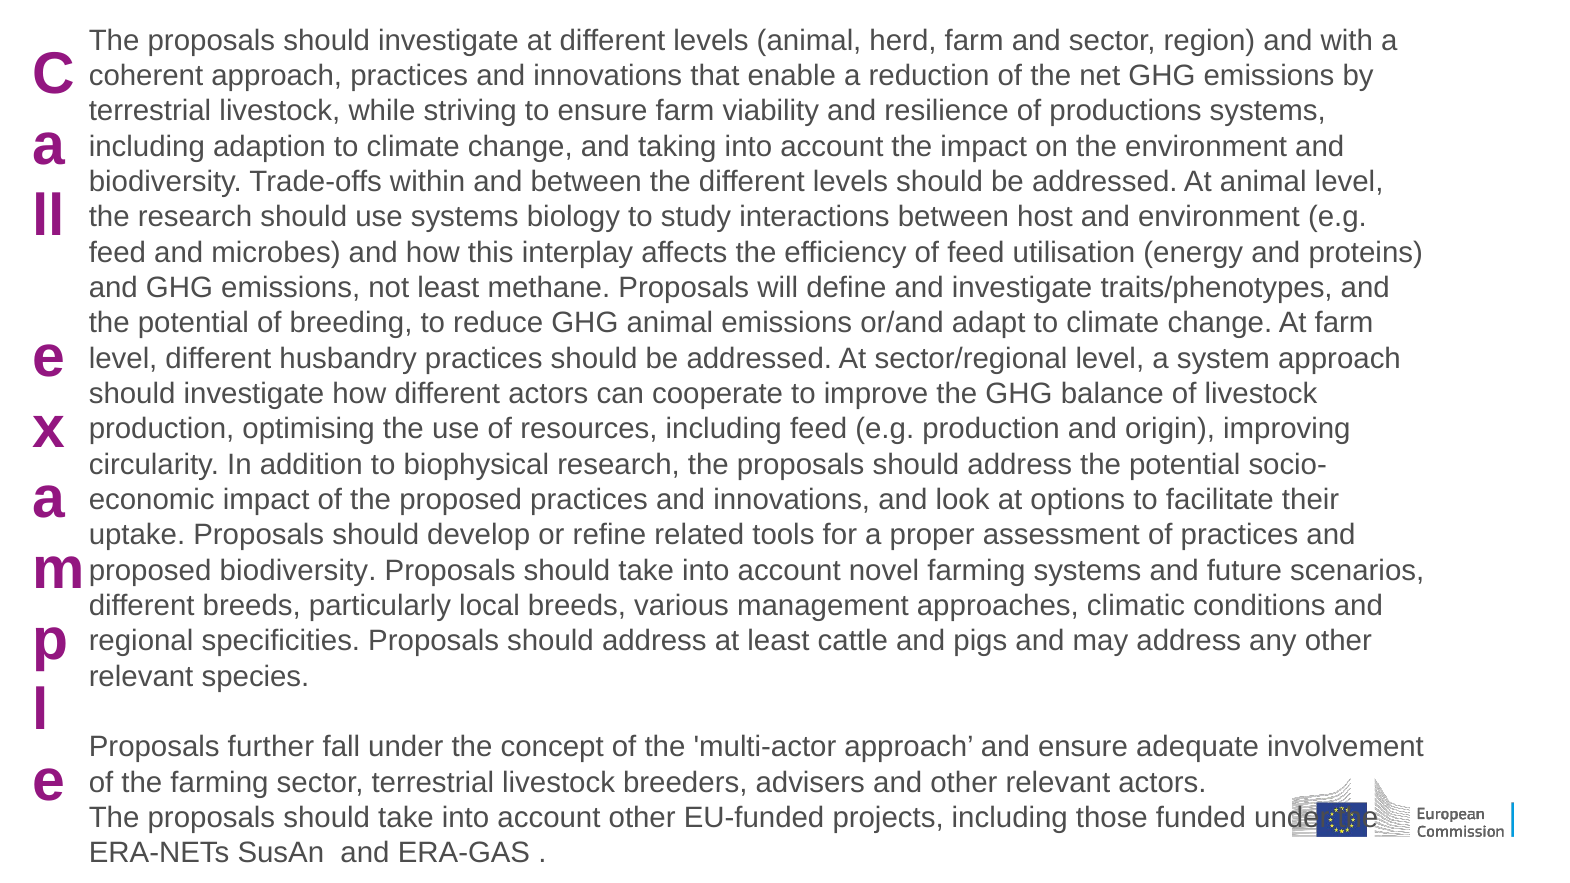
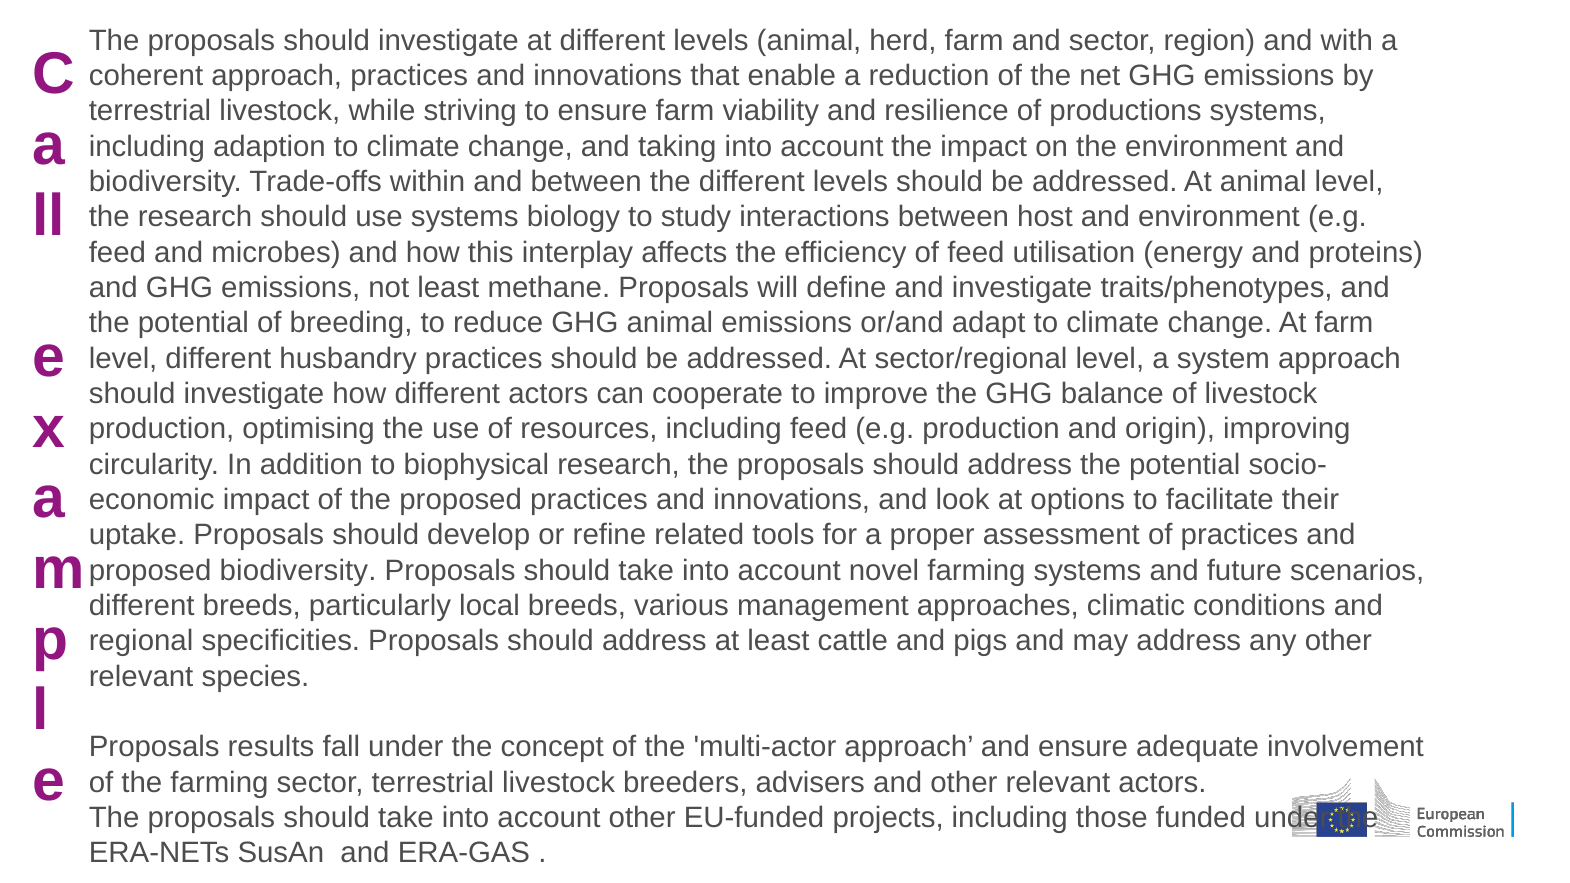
further: further -> results
